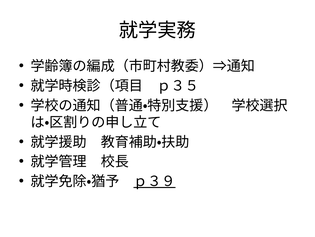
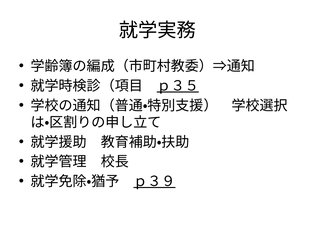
ｐ３５ underline: none -> present
